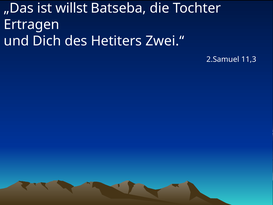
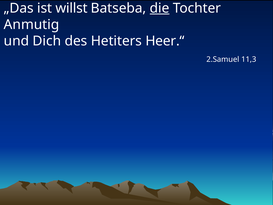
die underline: none -> present
Ertragen: Ertragen -> Anmutig
Zwei.“: Zwei.“ -> Heer.“
